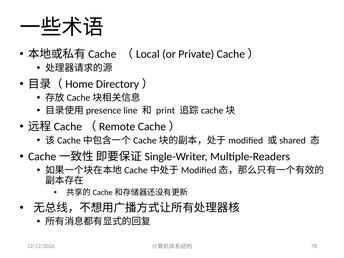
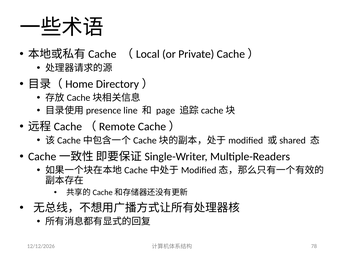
print: print -> page
